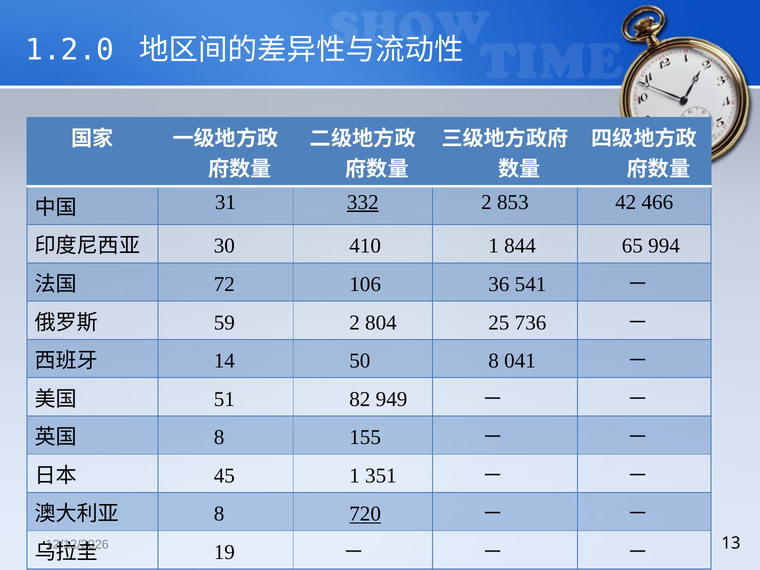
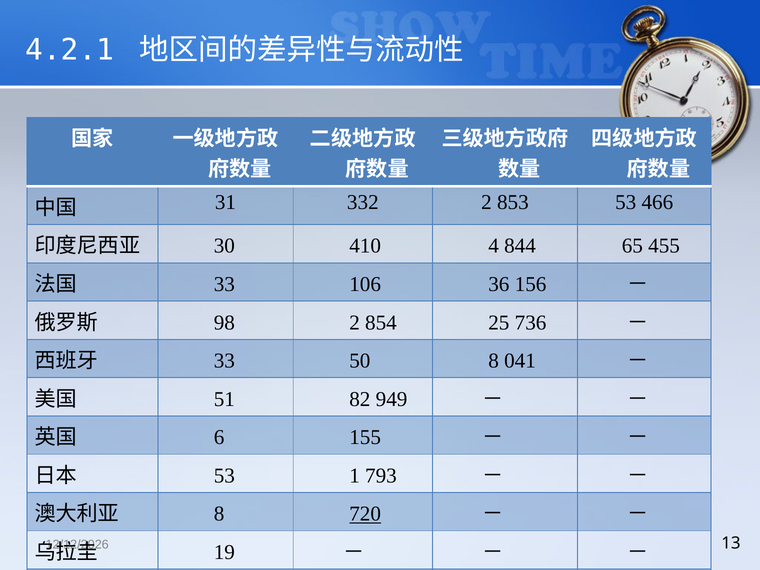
1.2.0: 1.2.0 -> 4.2.1
332 underline: present -> none
853 42: 42 -> 53
410 1: 1 -> 4
994: 994 -> 455
72 at (224, 284): 72 -> 33
541: 541 -> 156
59: 59 -> 98
804: 804 -> 854
14 at (224, 361): 14 -> 33
8 at (219, 437): 8 -> 6
45 at (224, 476): 45 -> 53
351: 351 -> 793
